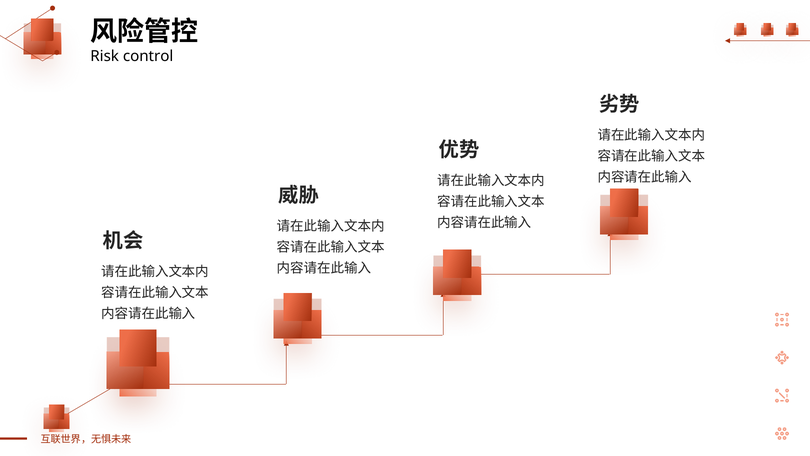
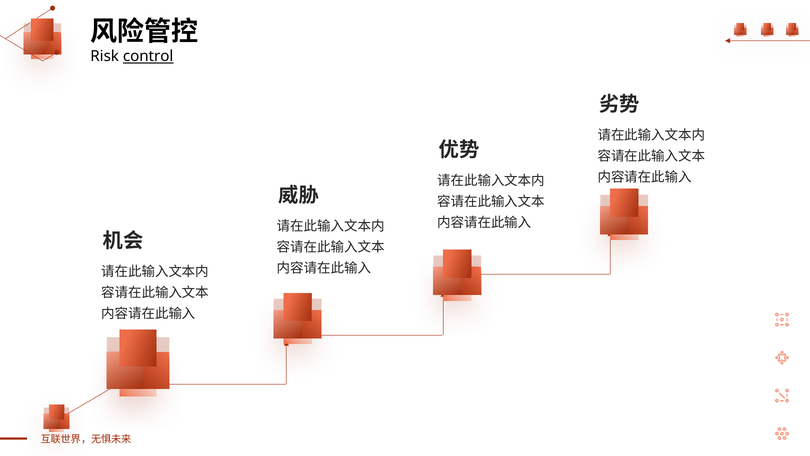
control underline: none -> present
